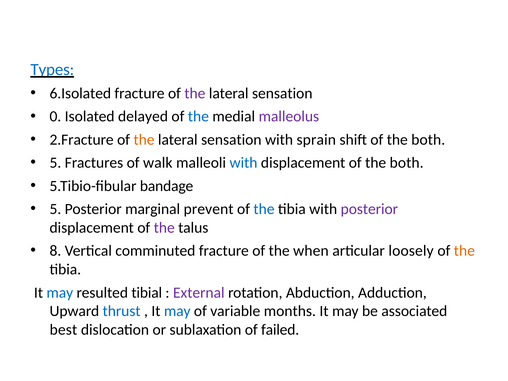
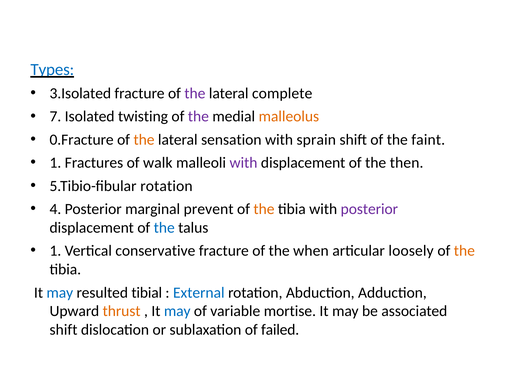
6.Isolated: 6.Isolated -> 3.Isolated
sensation at (282, 93): sensation -> complete
0: 0 -> 7
delayed: delayed -> twisting
the at (198, 116) colour: blue -> purple
malleolus colour: purple -> orange
2.Fracture: 2.Fracture -> 0.Fracture
shift of the both: both -> faint
5 at (55, 163): 5 -> 1
with at (243, 163) colour: blue -> purple
displacement of the both: both -> then
5.Tibio-fibular bandage: bandage -> rotation
5 at (55, 209): 5 -> 4
the at (264, 209) colour: blue -> orange
the at (164, 228) colour: purple -> blue
8 at (55, 251): 8 -> 1
comminuted: comminuted -> conservative
External colour: purple -> blue
thrust colour: blue -> orange
months: months -> mortise
best at (63, 330): best -> shift
